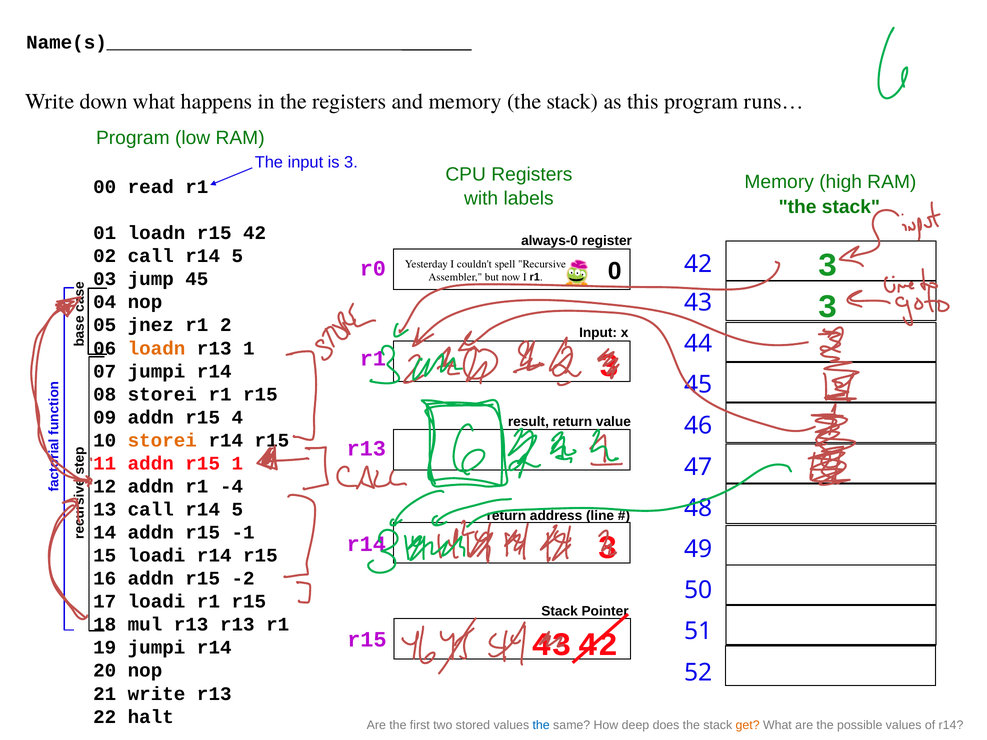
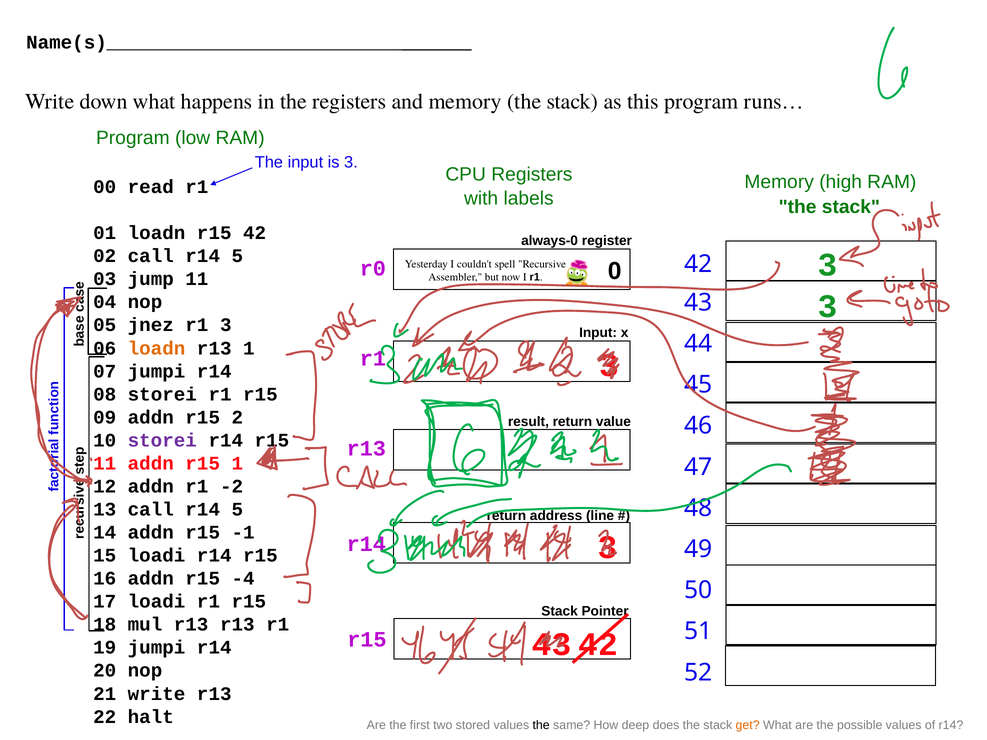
jump 45: 45 -> 11
r1 2: 2 -> 3
4: 4 -> 2
storei at (162, 440) colour: orange -> purple
-4: -4 -> -2
-2: -2 -> -4
the at (541, 725) colour: blue -> black
